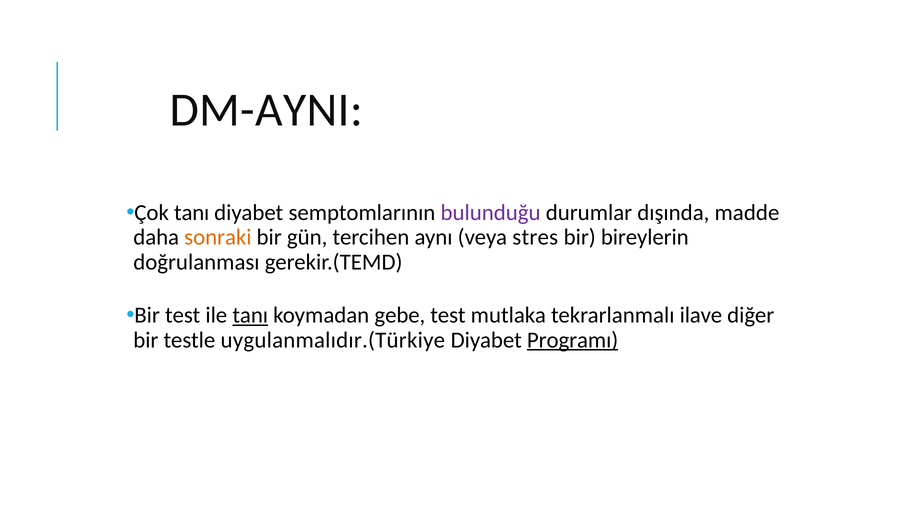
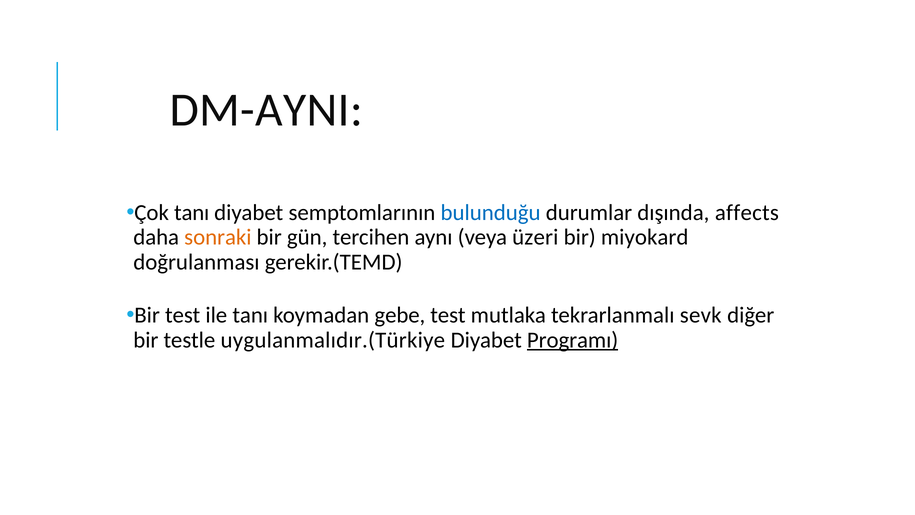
bulunduğu colour: purple -> blue
madde: madde -> affects
stres: stres -> üzeri
bireylerin: bireylerin -> miyokard
tanı at (250, 315) underline: present -> none
ilave: ilave -> sevk
